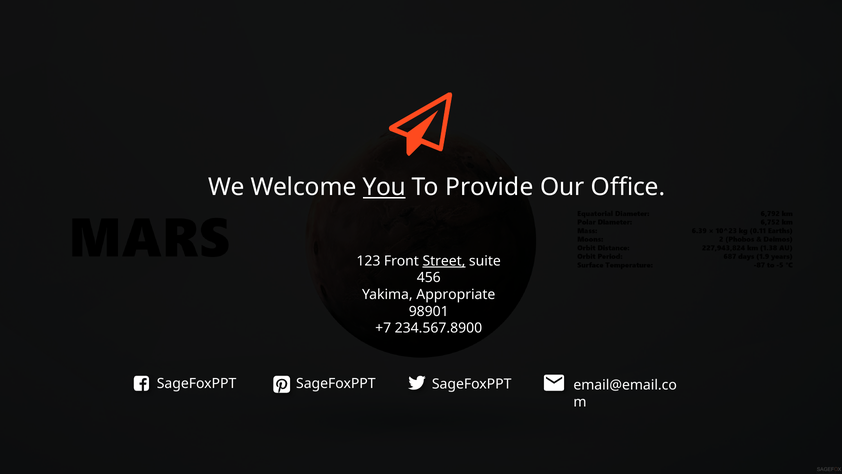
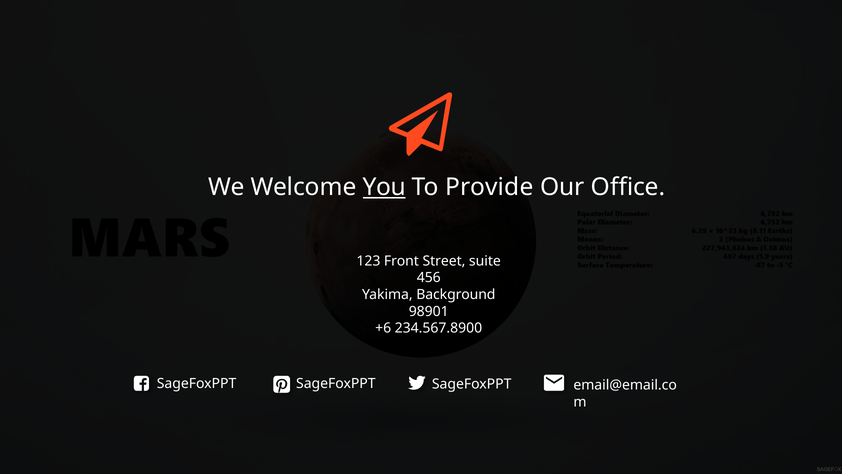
Street underline: present -> none
Appropriate: Appropriate -> Background
+7: +7 -> +6
